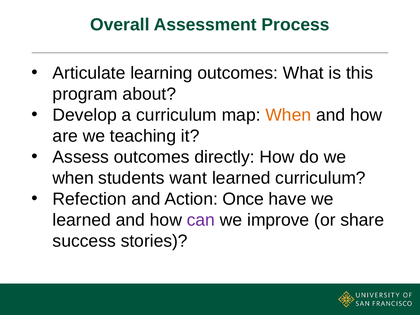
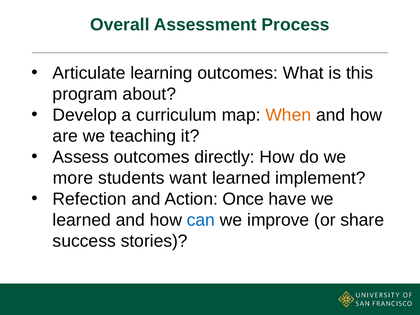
when at (73, 178): when -> more
learned curriculum: curriculum -> implement
can colour: purple -> blue
